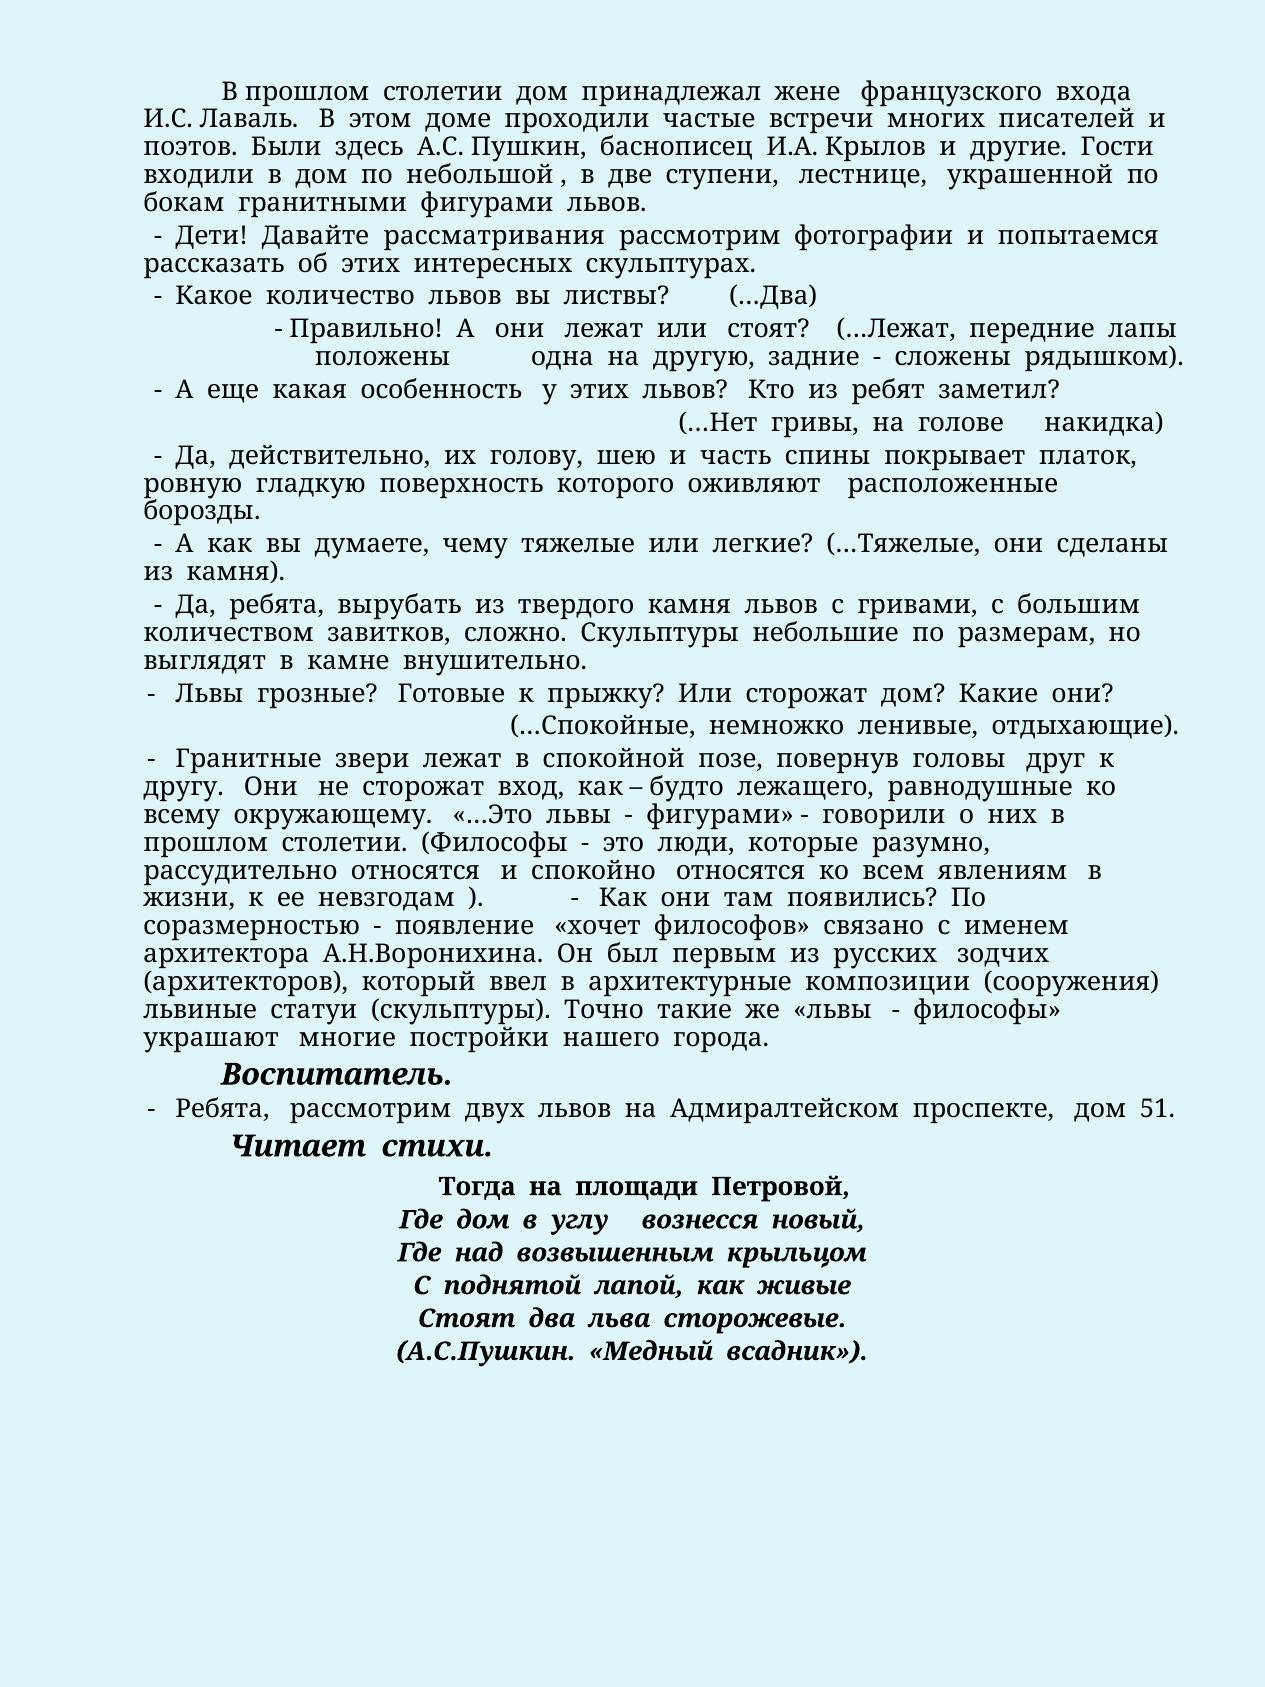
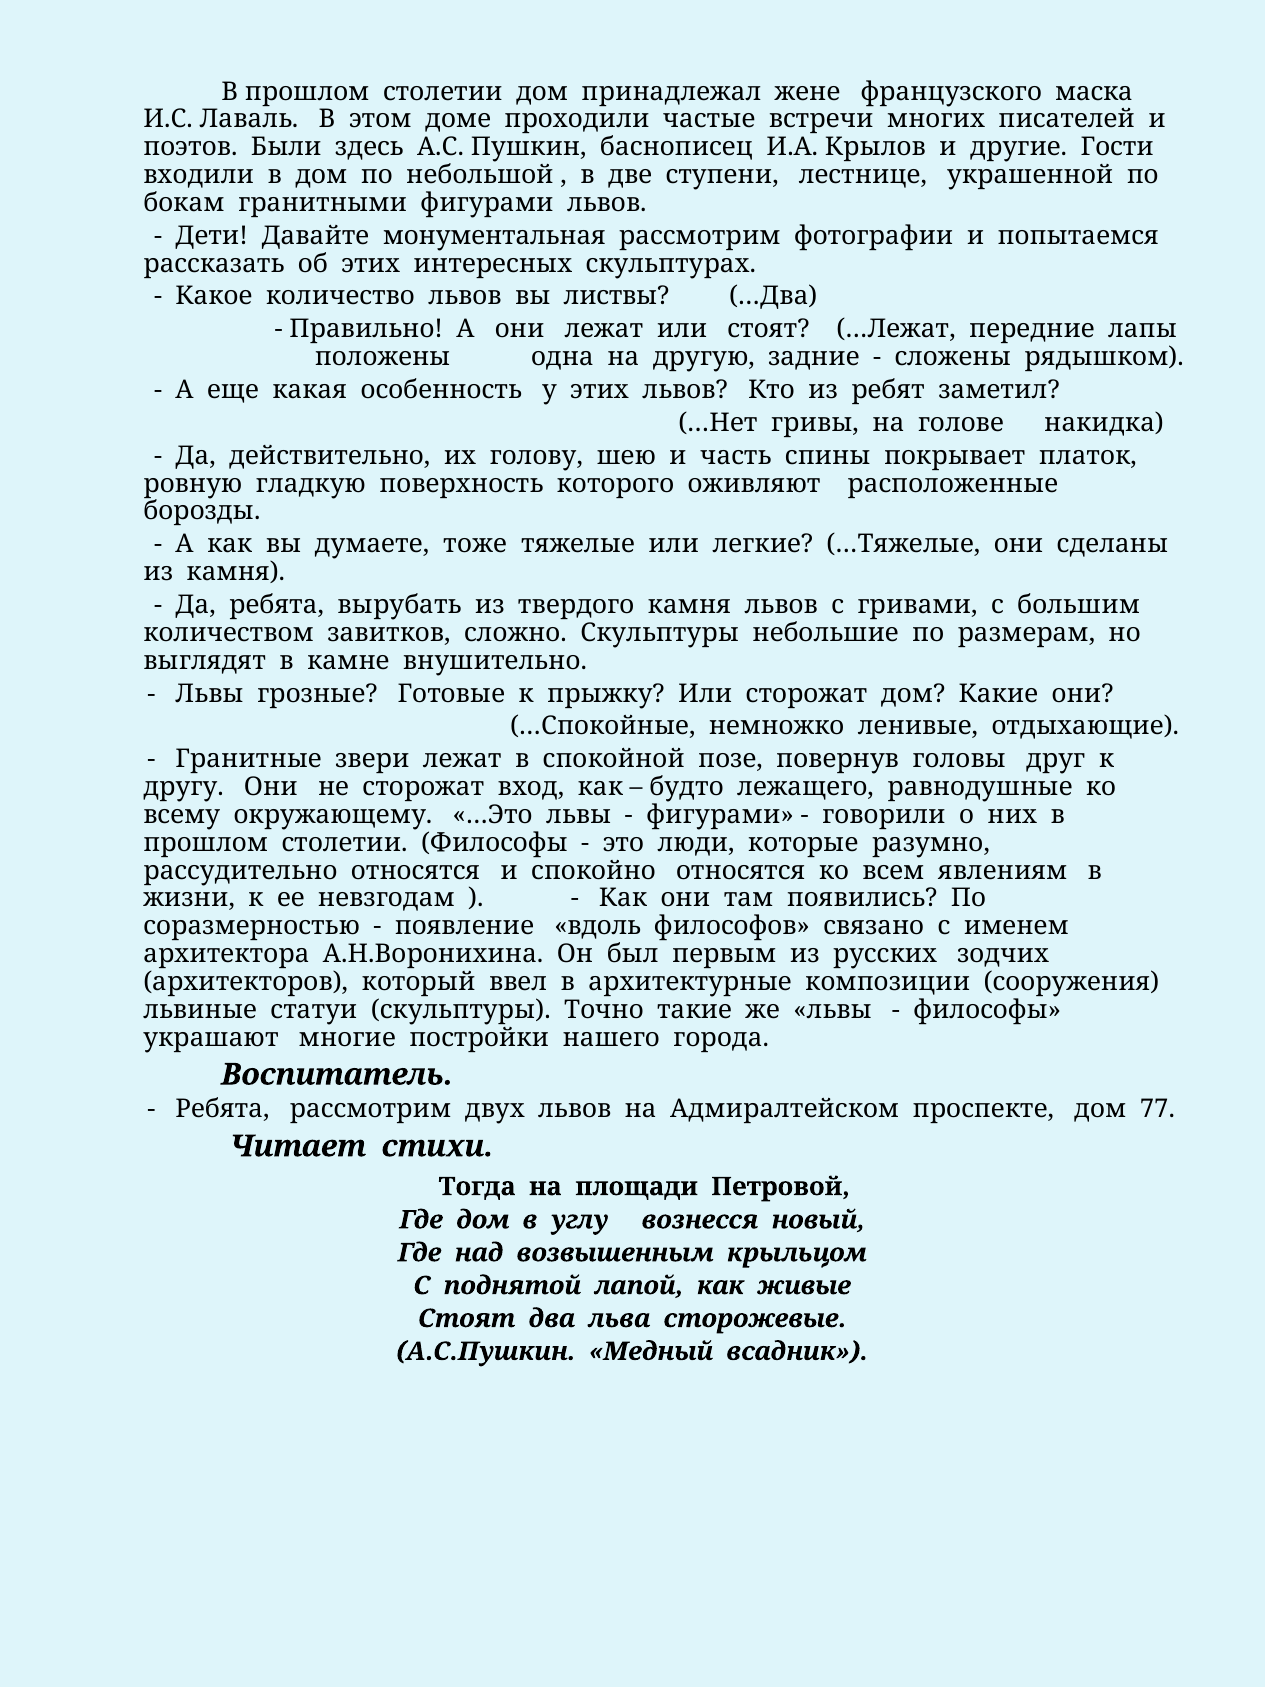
входа: входа -> маска
рассматривания: рассматривания -> монументальная
чему: чему -> тоже
хочет: хочет -> вдоль
51: 51 -> 77
